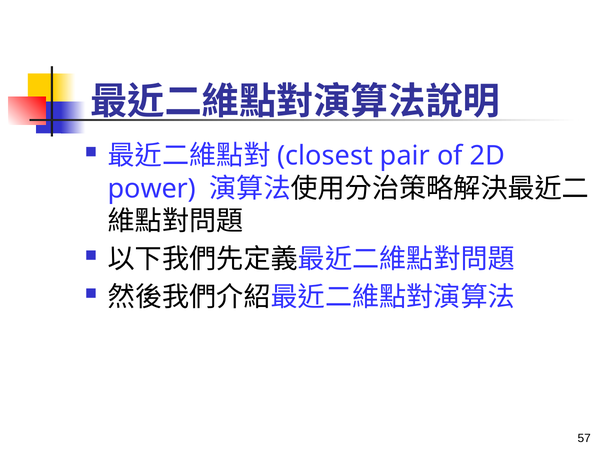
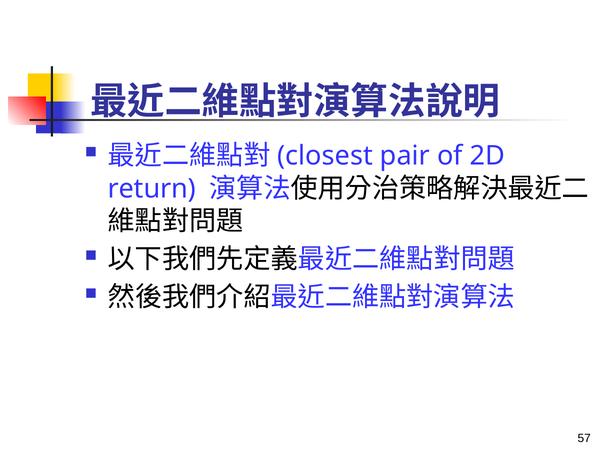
power: power -> return
